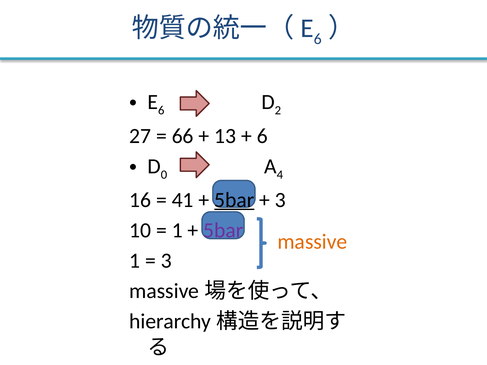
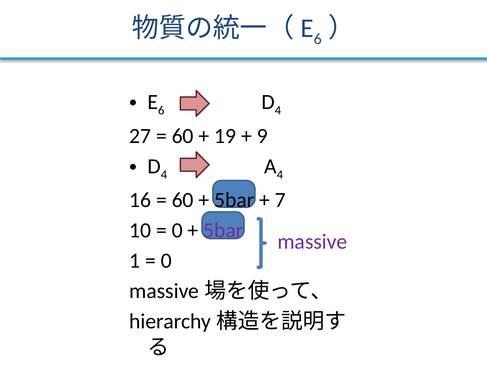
2 at (278, 111): 2 -> 4
66 at (183, 136): 66 -> 60
13: 13 -> 19
6 at (262, 136): 6 -> 9
0 at (164, 175): 0 -> 4
41 at (183, 200): 41 -> 60
5bar at (234, 200) underline: present -> none
3 at (280, 200): 3 -> 7
1 at (177, 231): 1 -> 0
massive colour: orange -> purple
3 at (166, 261): 3 -> 0
